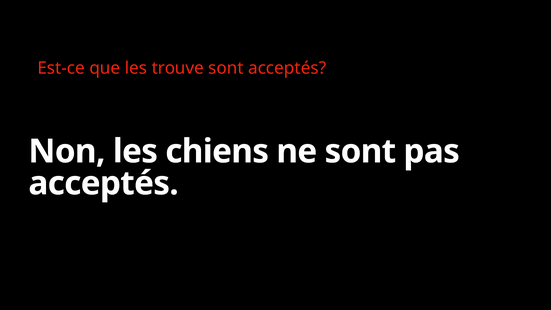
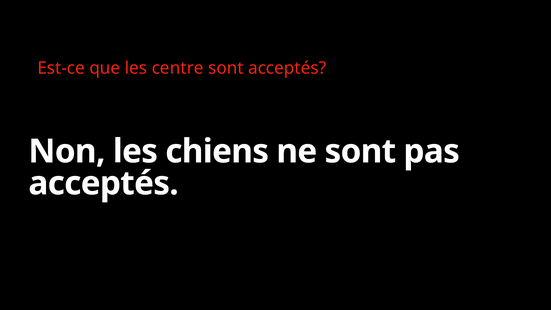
trouve: trouve -> centre
